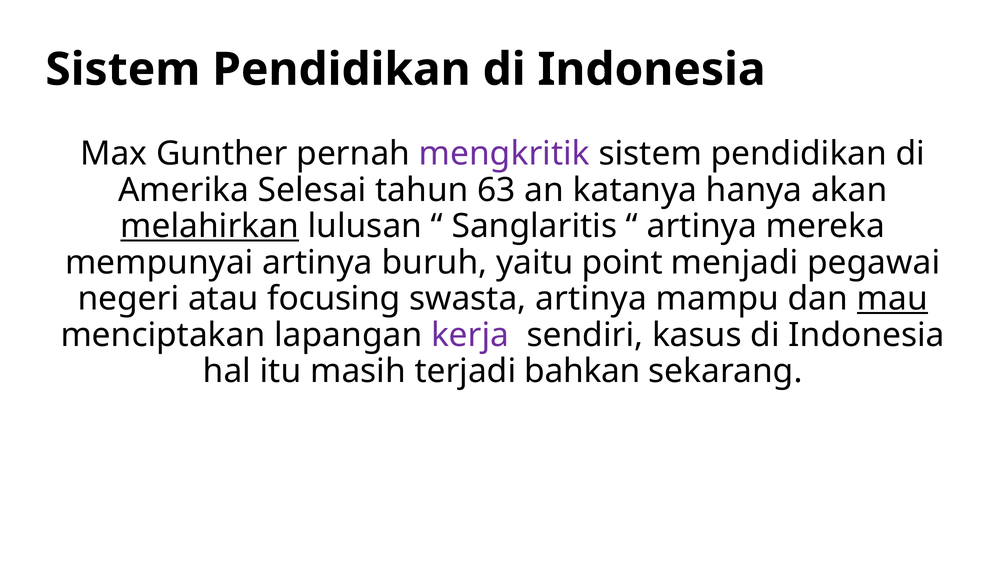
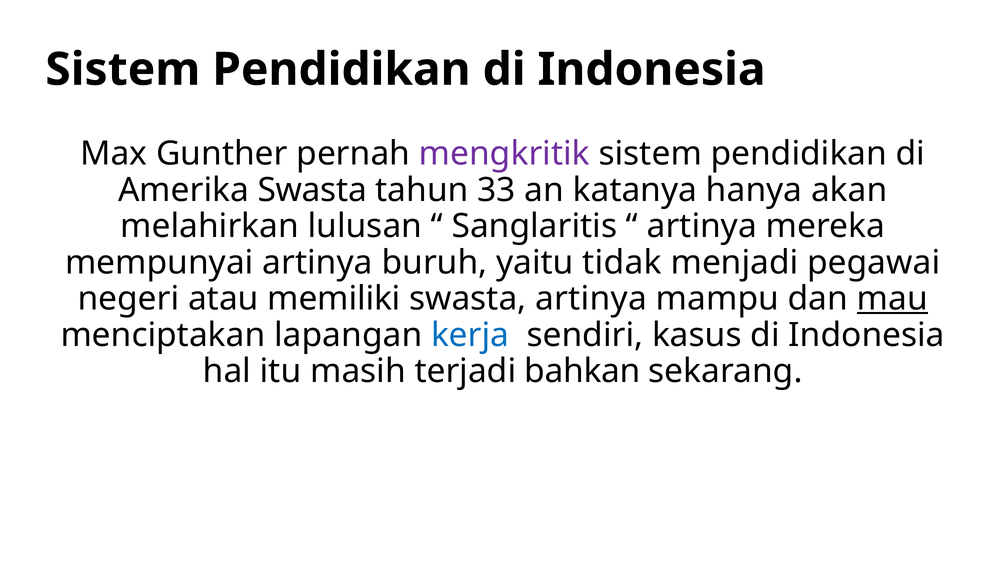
Amerika Selesai: Selesai -> Swasta
63: 63 -> 33
melahirkan underline: present -> none
point: point -> tidak
focusing: focusing -> memiliki
kerja colour: purple -> blue
